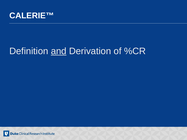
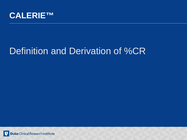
and underline: present -> none
